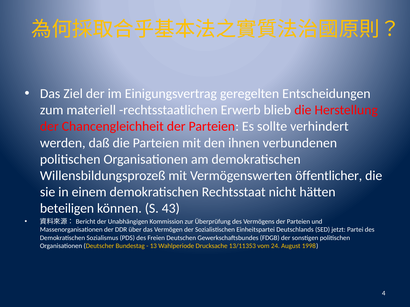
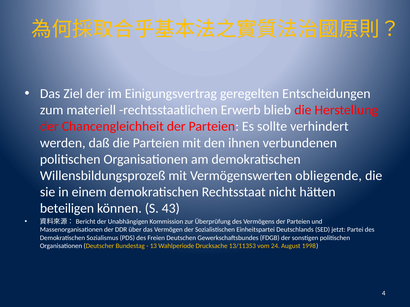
öffentlicher: öffentlicher -> obliegende
